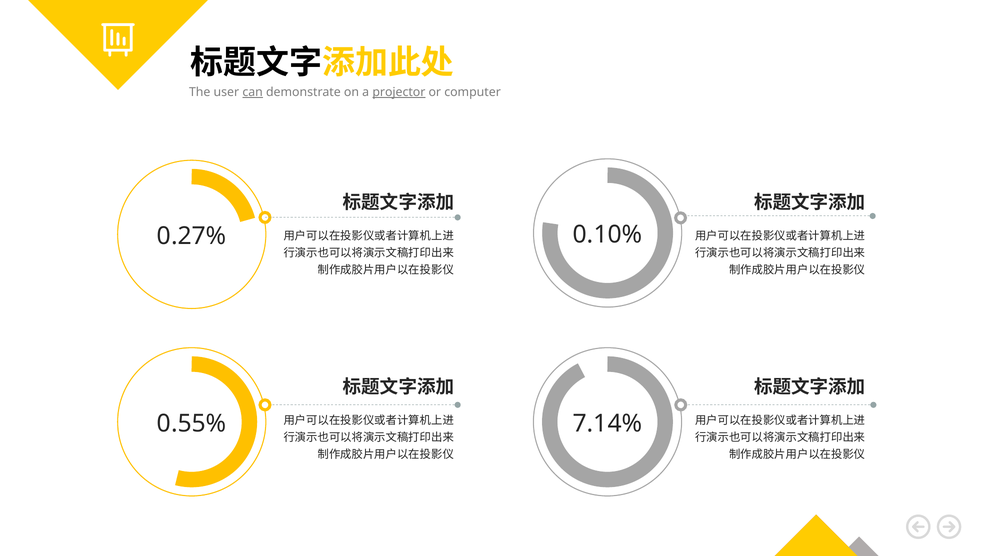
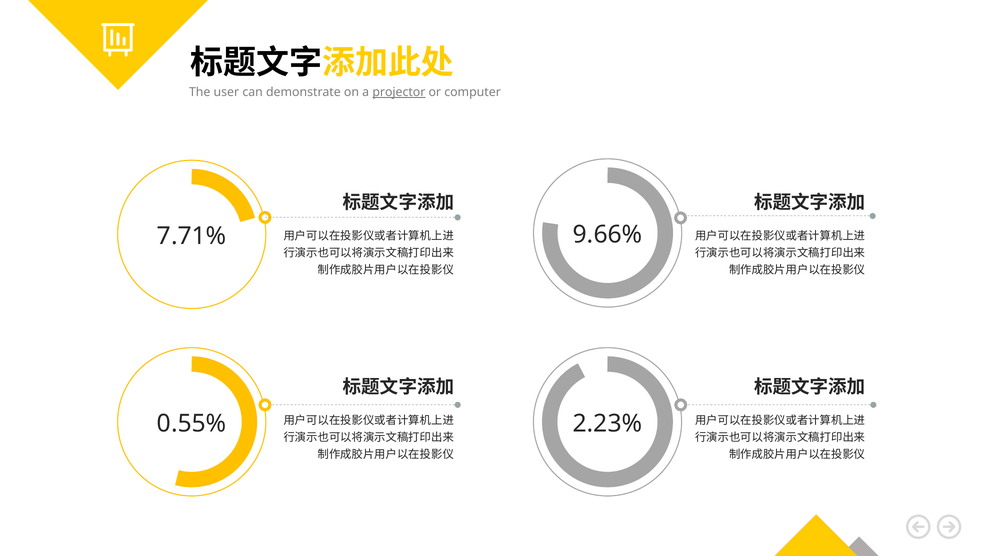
can underline: present -> none
0.10%: 0.10% -> 9.66%
0.27%: 0.27% -> 7.71%
7.14%: 7.14% -> 2.23%
